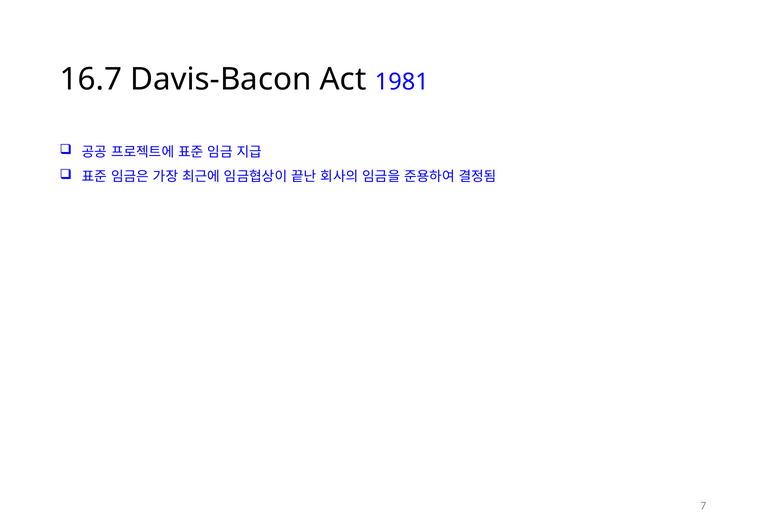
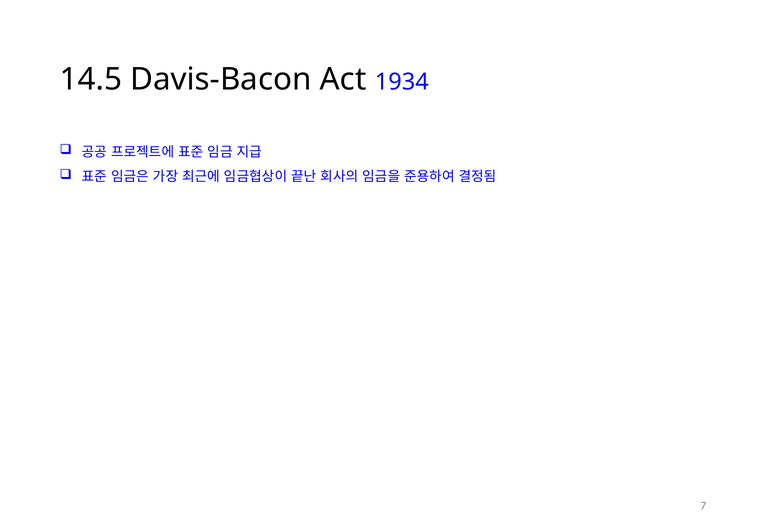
16.7: 16.7 -> 14.5
1981: 1981 -> 1934
